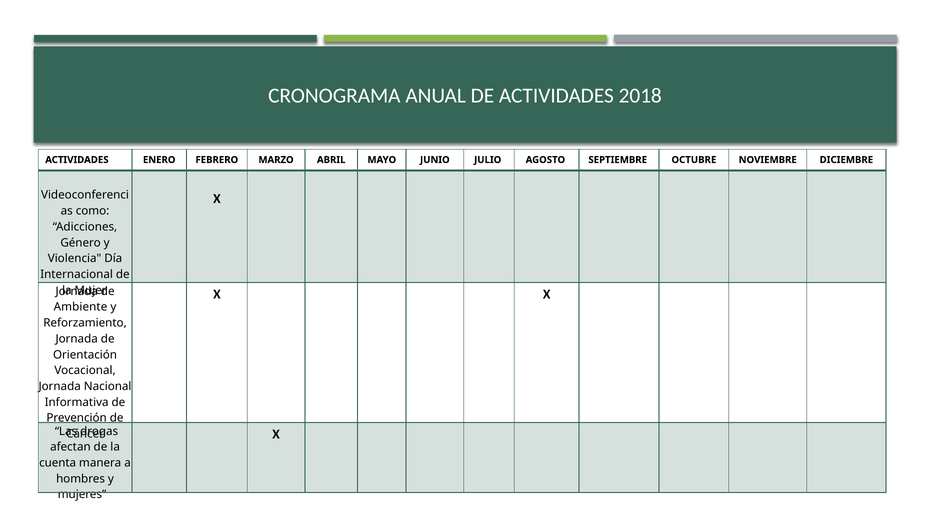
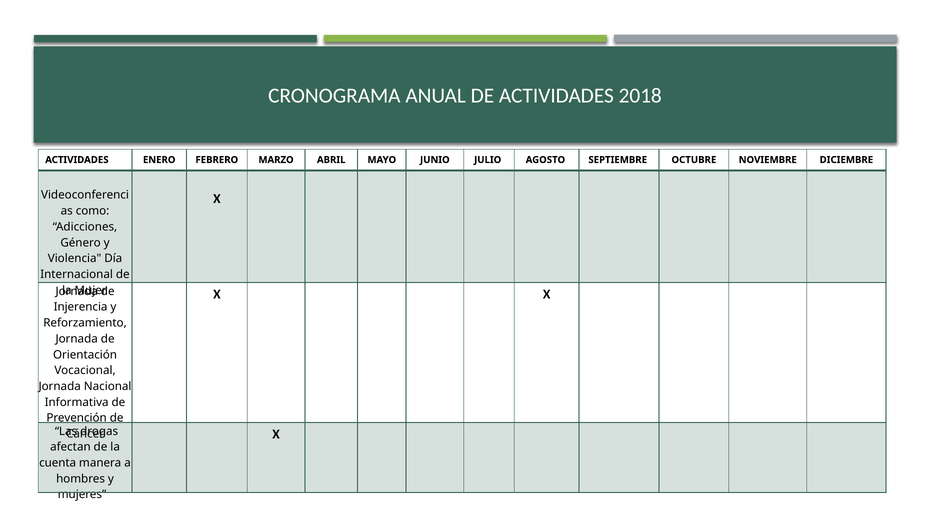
Ambiente: Ambiente -> Injerencia
